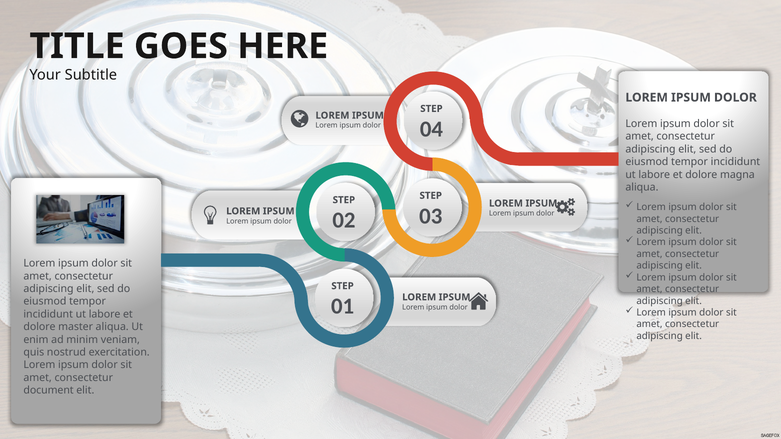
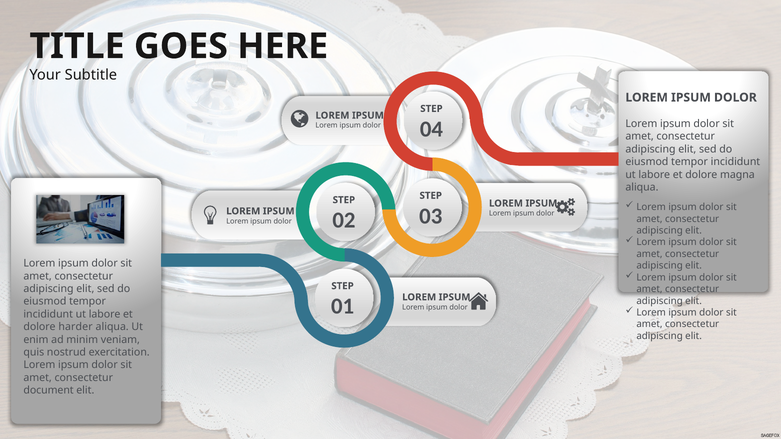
master: master -> harder
